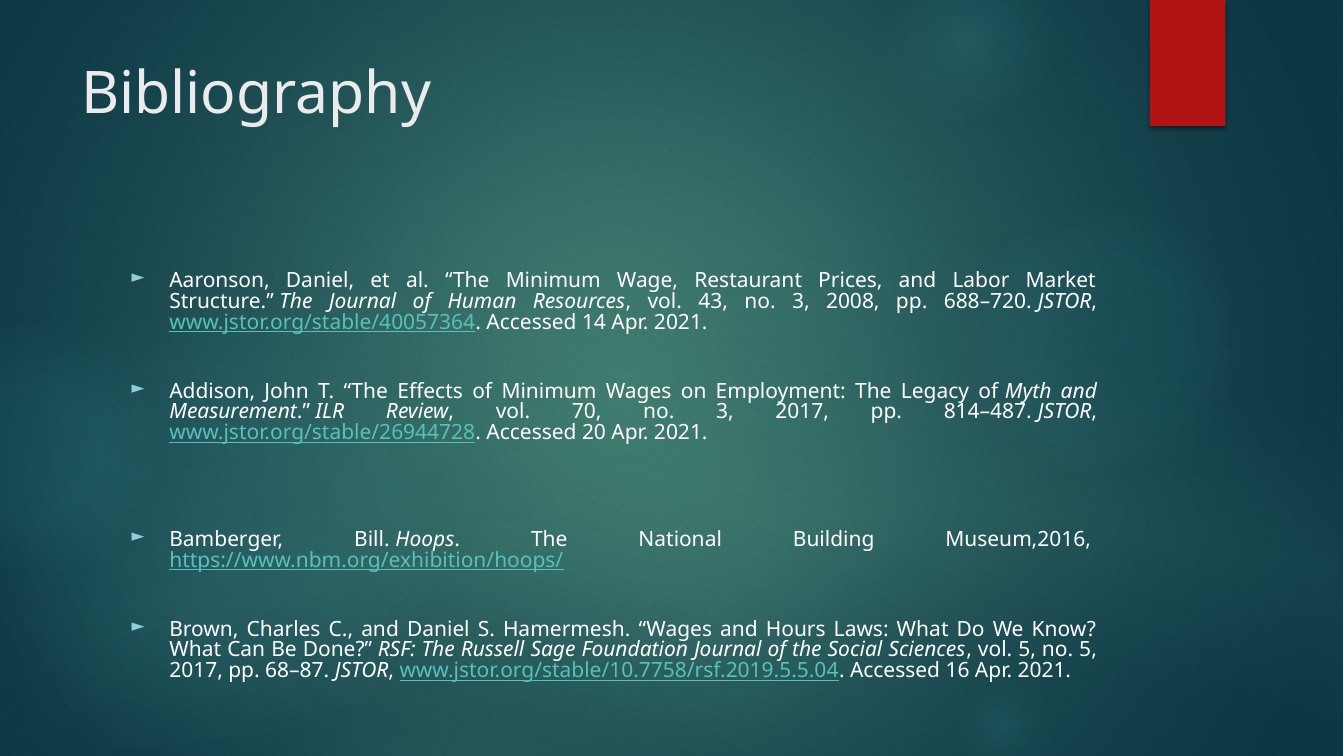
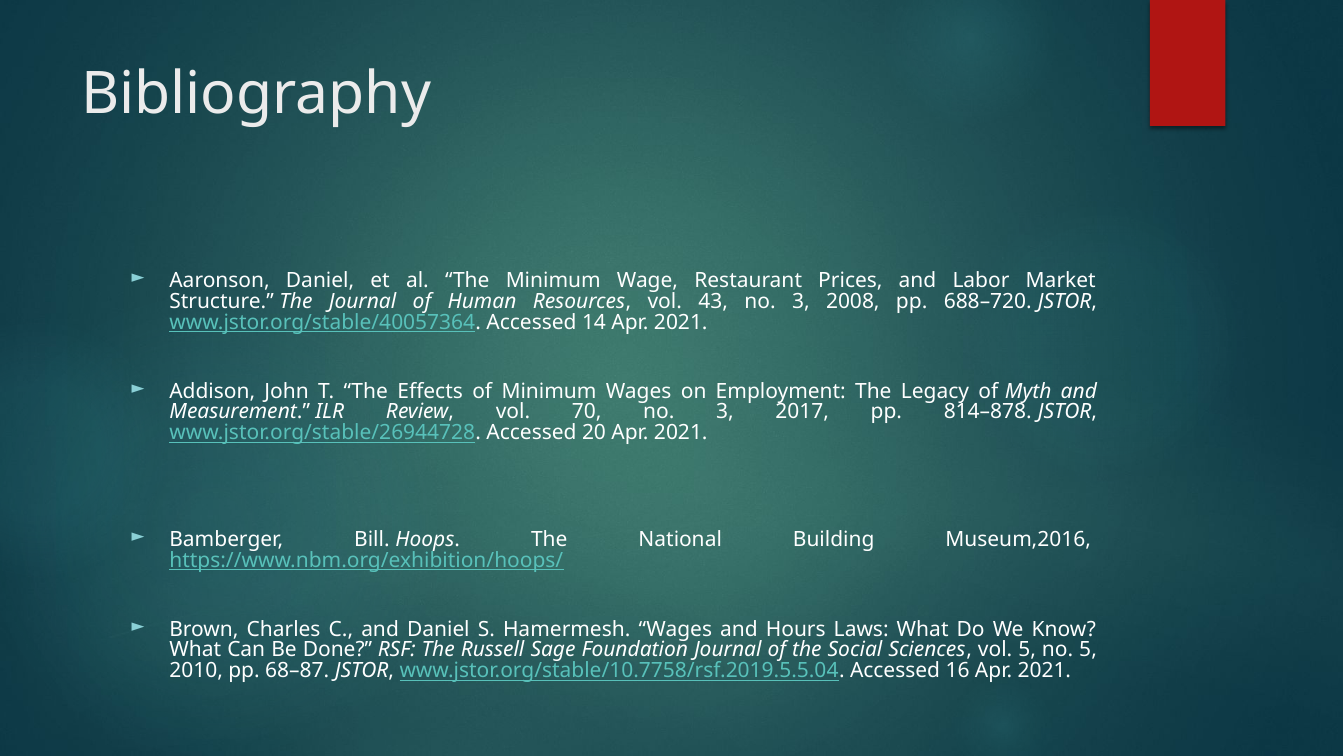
814–487: 814–487 -> 814–878
2017 at (196, 671): 2017 -> 2010
